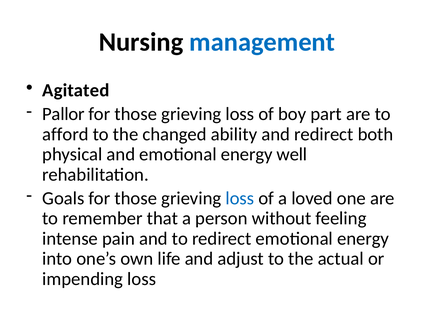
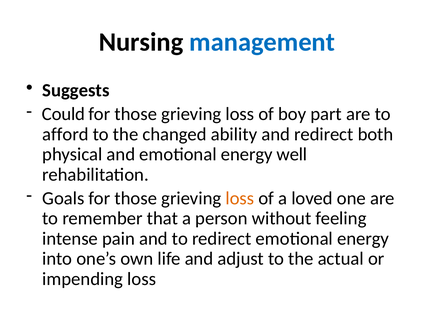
Agitated: Agitated -> Suggests
Pallor: Pallor -> Could
loss at (240, 199) colour: blue -> orange
